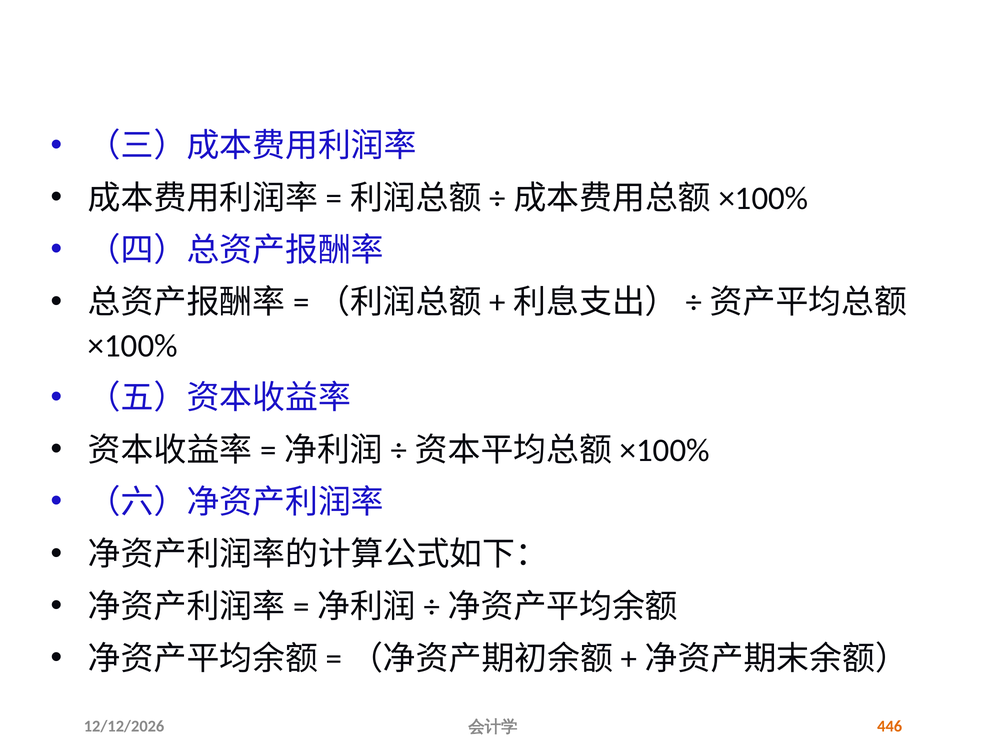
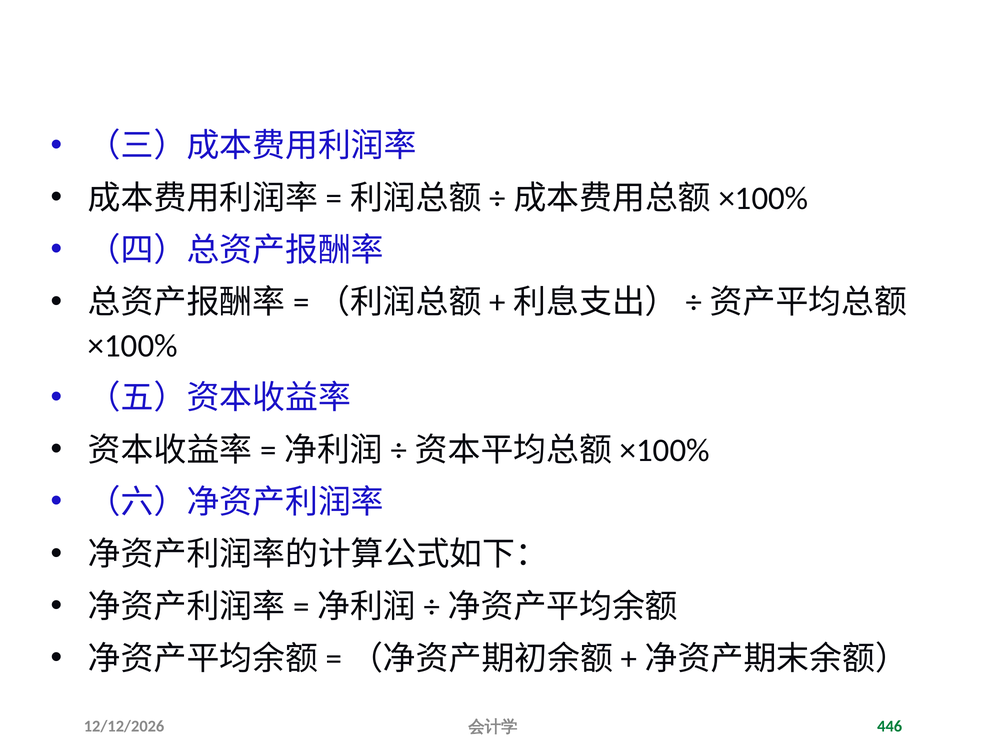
446 colour: orange -> green
